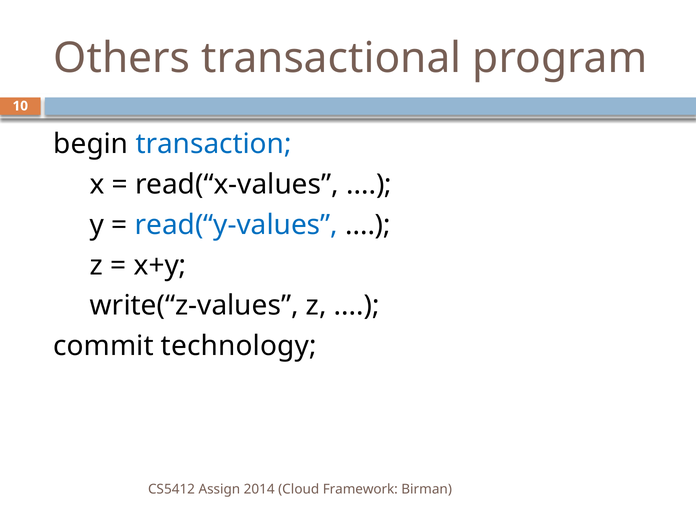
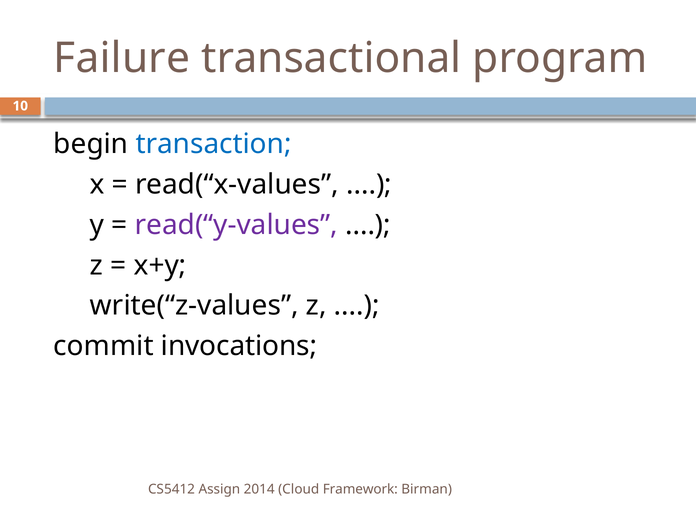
Others: Others -> Failure
read(“y-values colour: blue -> purple
technology: technology -> invocations
